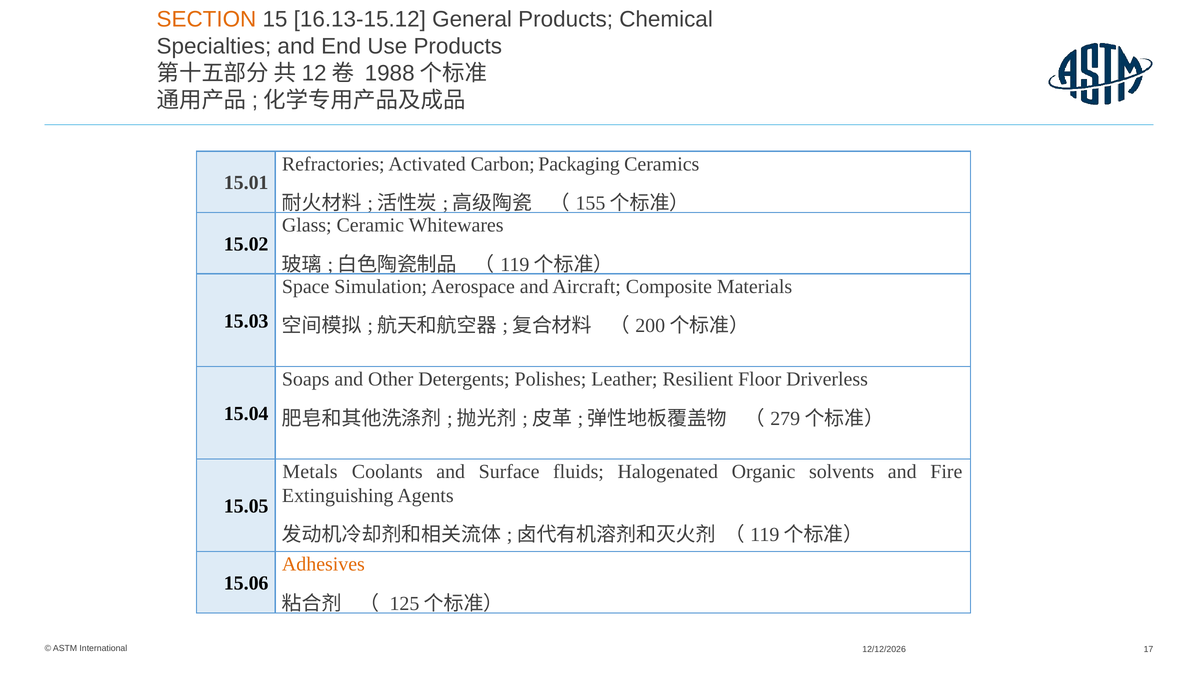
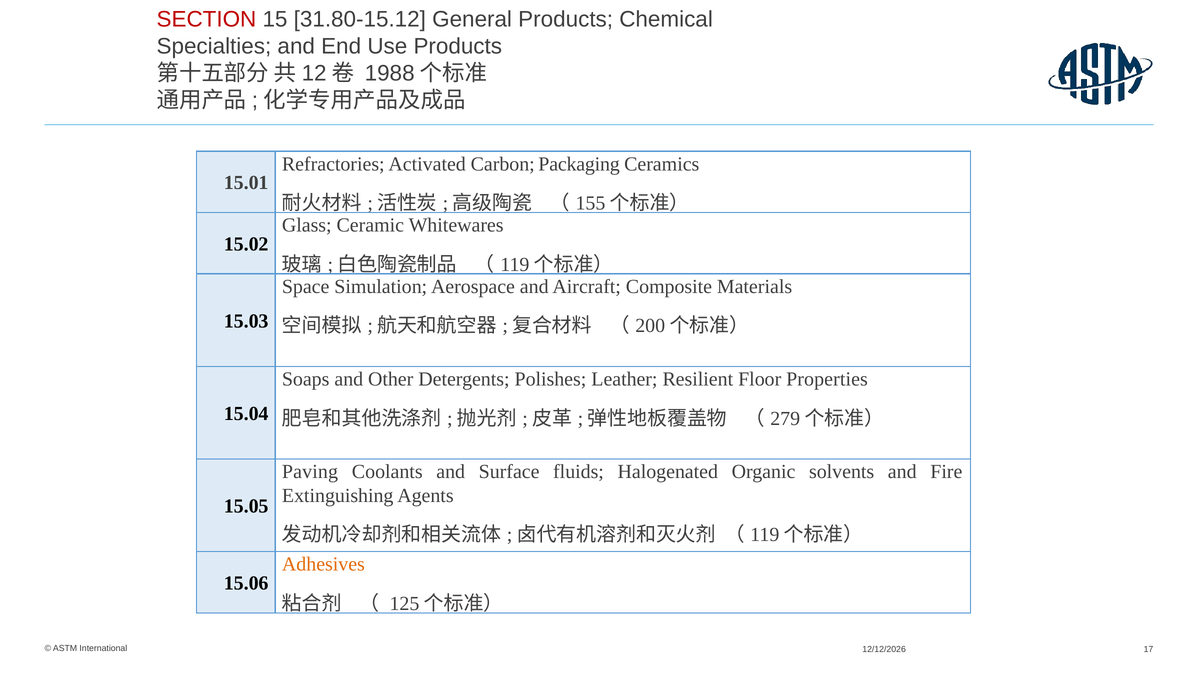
SECTION colour: orange -> red
16.13-15.12: 16.13-15.12 -> 31.80-15.12
Driverless: Driverless -> Properties
Metals: Metals -> Paving
